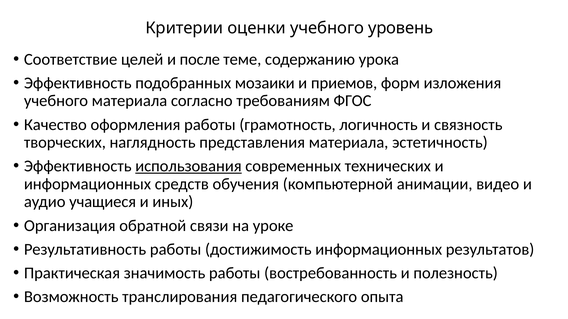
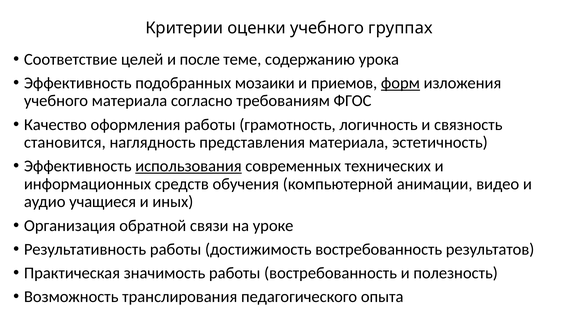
уровень: уровень -> группах
форм underline: none -> present
творческих: творческих -> становится
достижимость информационных: информационных -> востребованность
